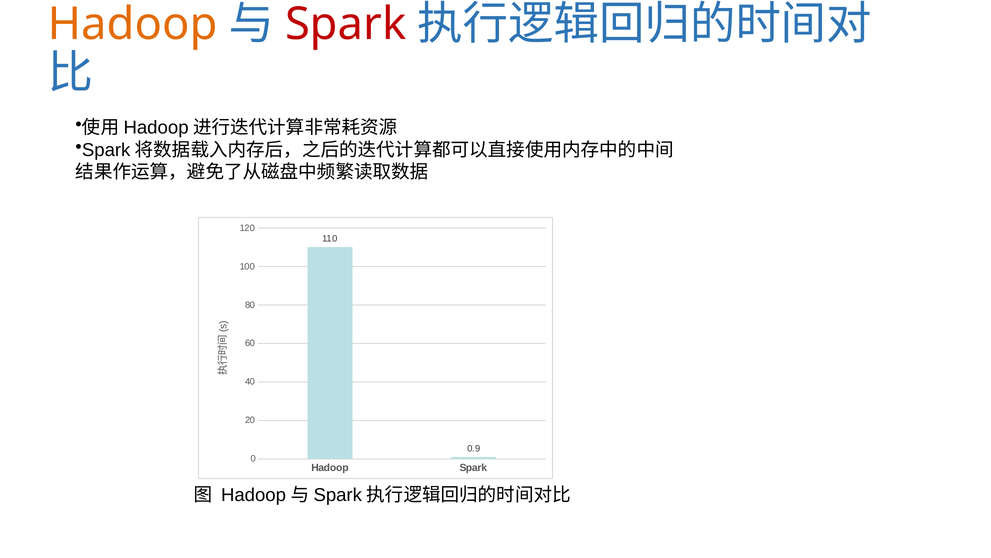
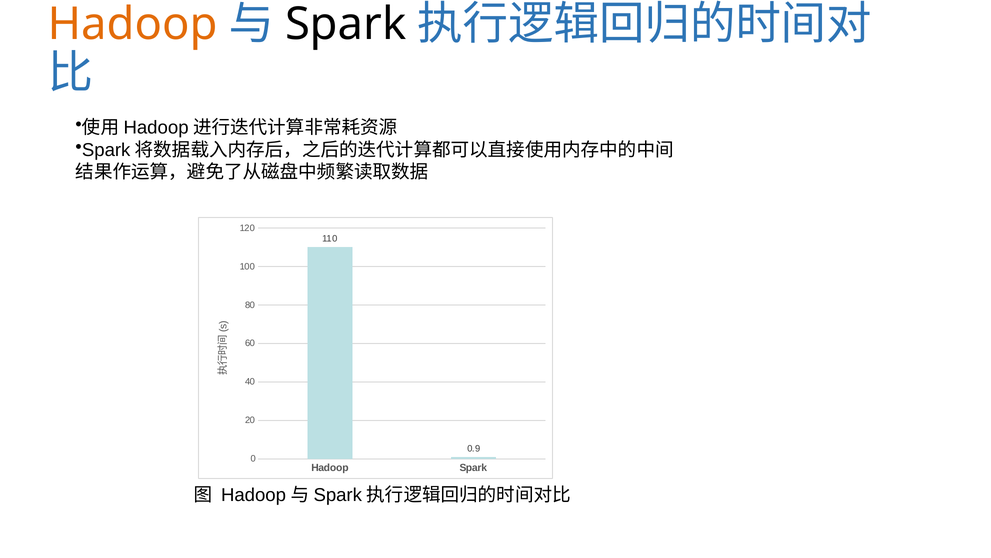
Spark at (346, 24) colour: red -> black
